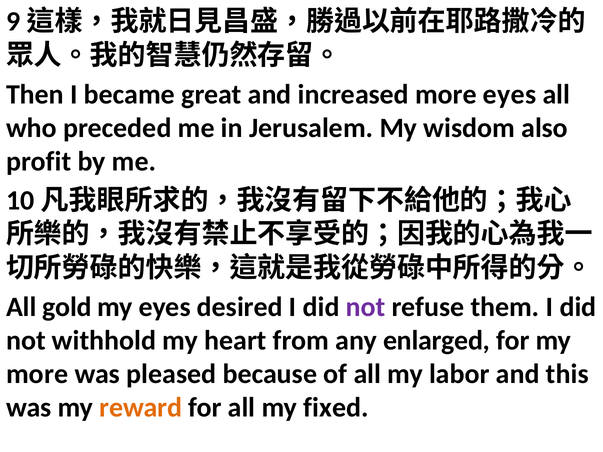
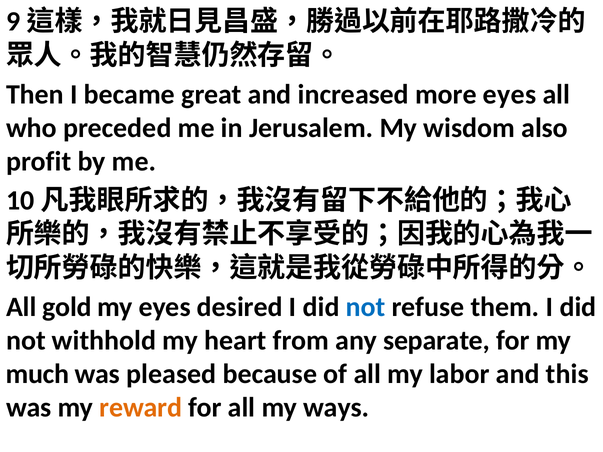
not at (366, 307) colour: purple -> blue
enlarged: enlarged -> separate
more at (37, 374): more -> much
fixed: fixed -> ways
